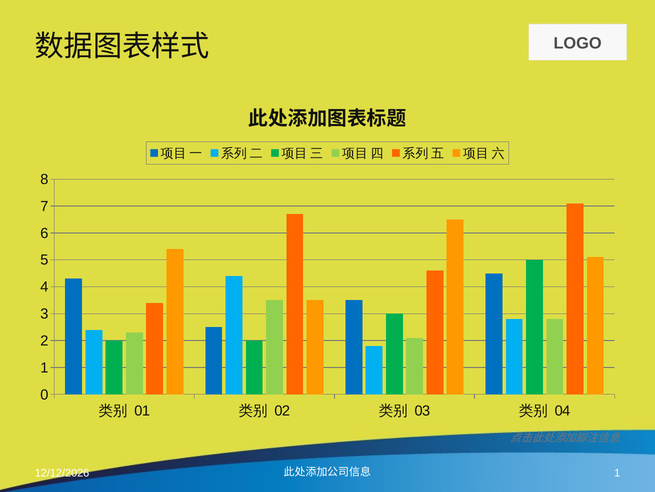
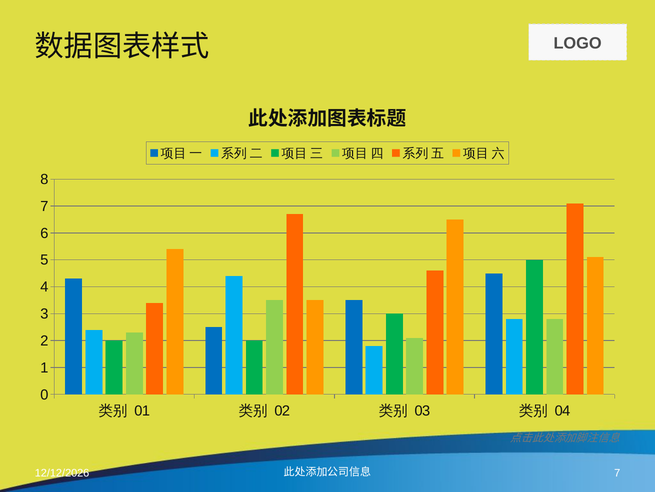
1 at (617, 473): 1 -> 7
